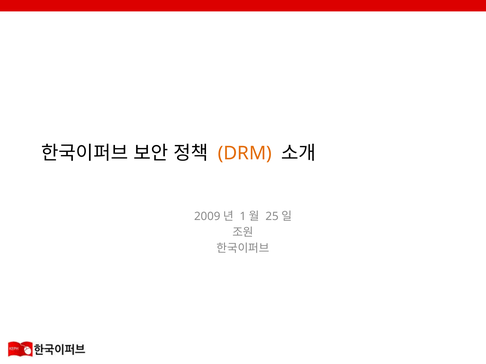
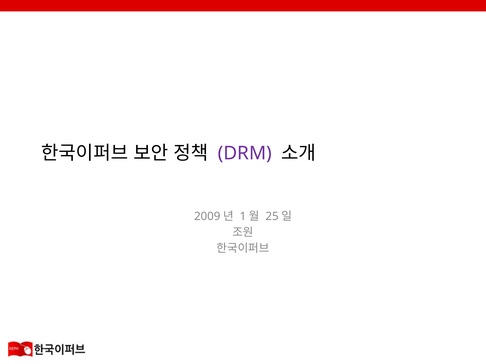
DRM colour: orange -> purple
